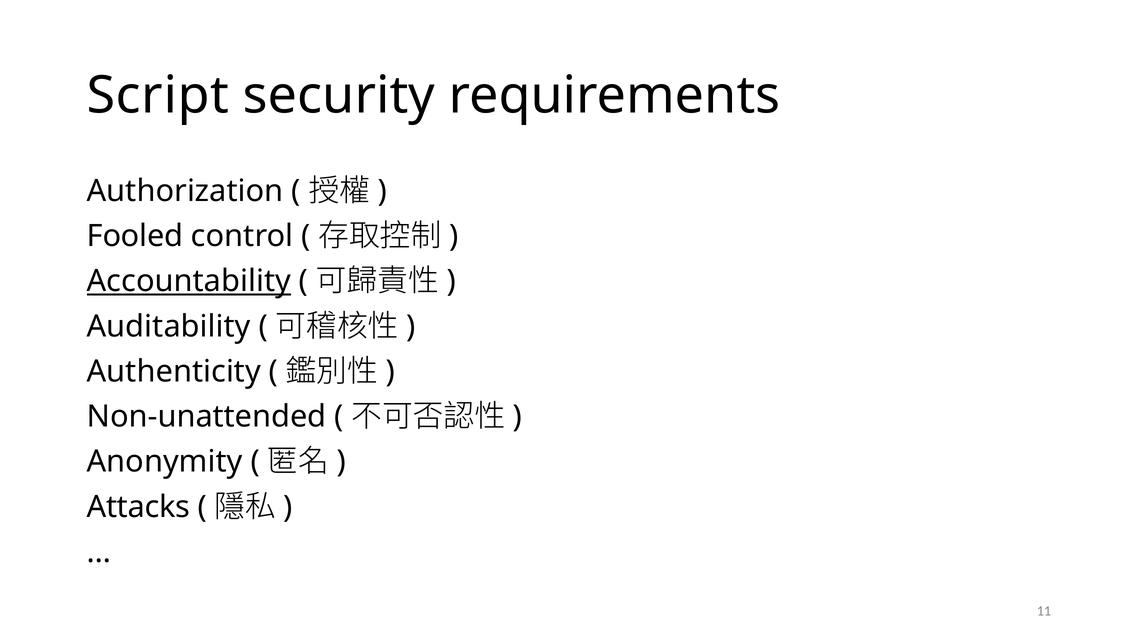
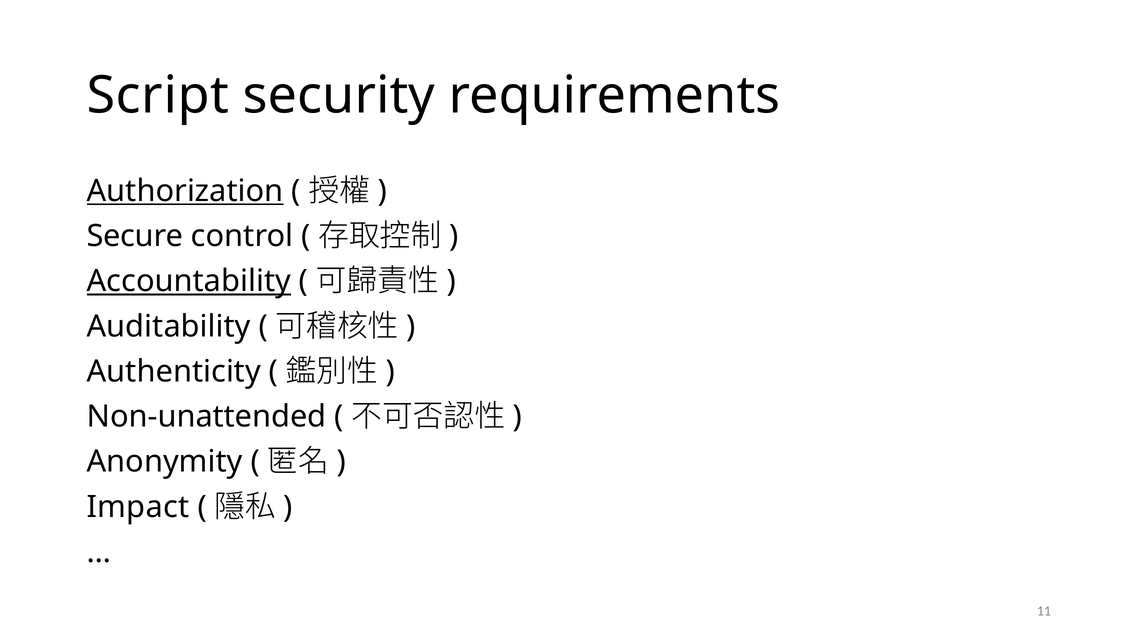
Authorization underline: none -> present
Fooled: Fooled -> Secure
Attacks: Attacks -> Impact
